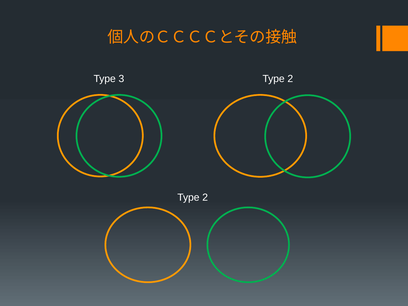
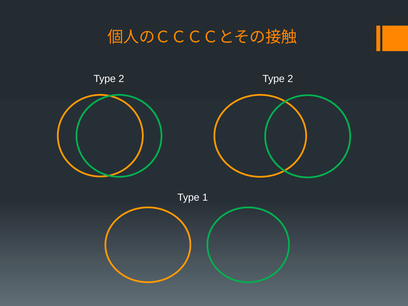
3 at (121, 79): 3 -> 2
2 at (205, 198): 2 -> 1
